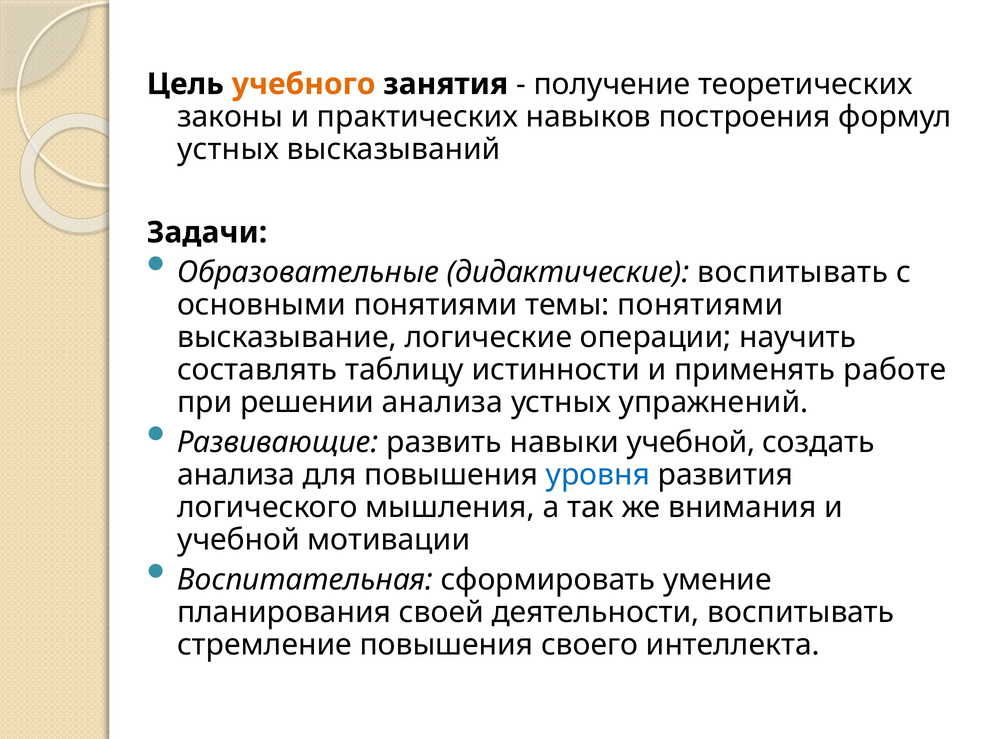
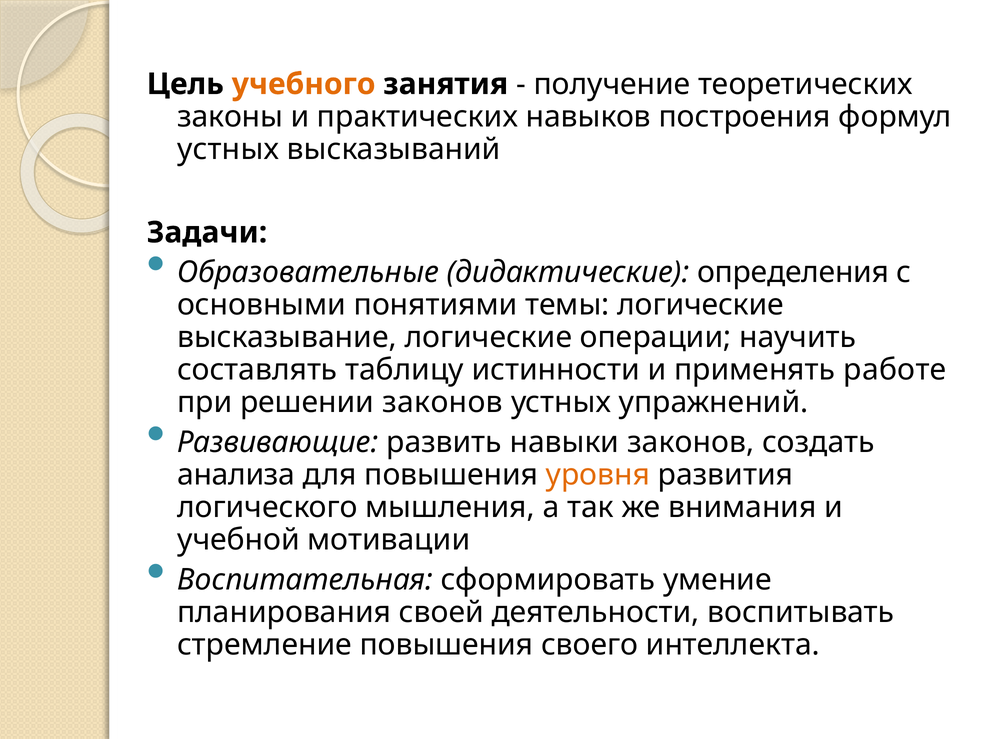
дидактические воспитывать: воспитывать -> определения
темы понятиями: понятиями -> логические
решении анализа: анализа -> законов
навыки учебной: учебной -> законов
уровня colour: blue -> orange
